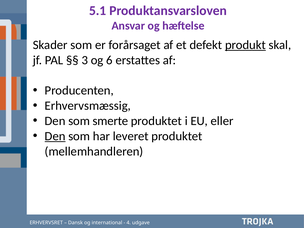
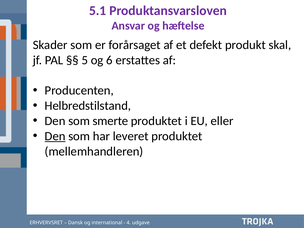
produkt underline: present -> none
3 at (85, 60): 3 -> 5
Erhvervsmæssig: Erhvervsmæssig -> Helbredstilstand
